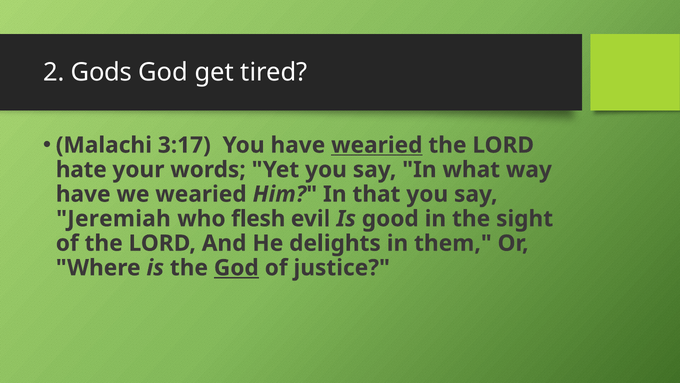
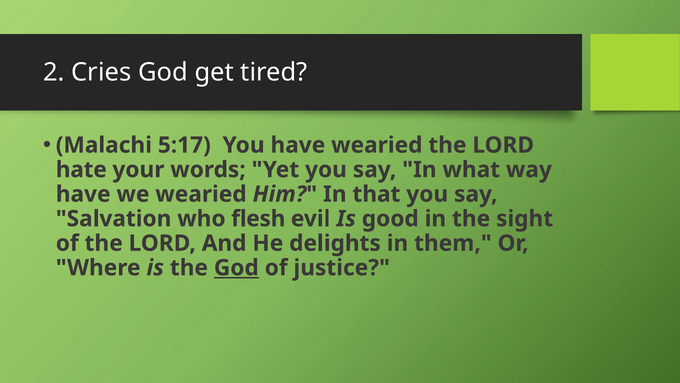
Gods: Gods -> Cries
3:17: 3:17 -> 5:17
wearied at (377, 145) underline: present -> none
Jeremiah: Jeremiah -> Salvation
